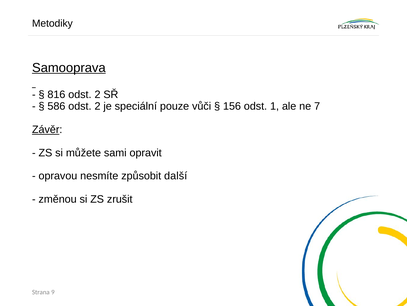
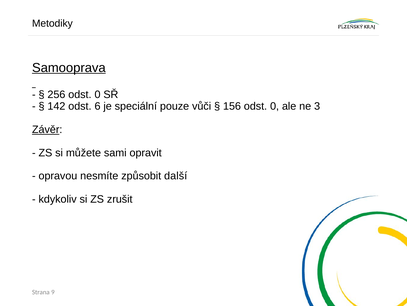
816: 816 -> 256
2 at (97, 94): 2 -> 0
586: 586 -> 142
2 at (97, 106): 2 -> 6
156 odst 1: 1 -> 0
7: 7 -> 3
změnou: změnou -> kdykoliv
